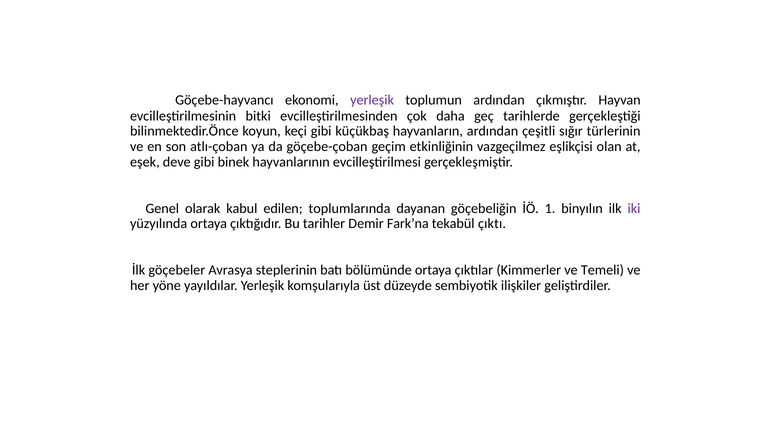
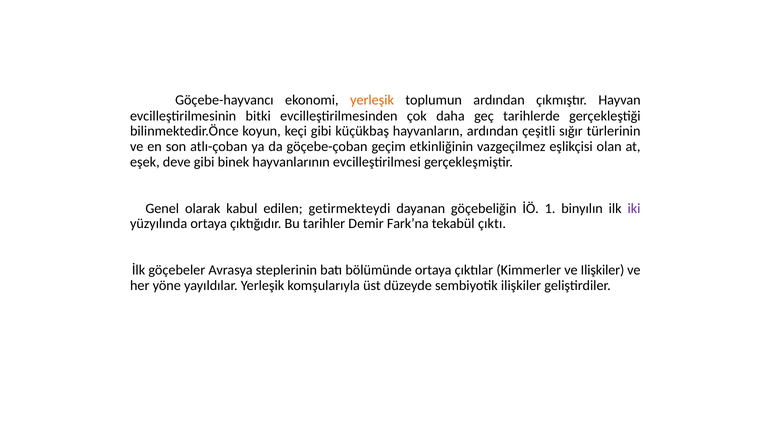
yerleşik at (372, 100) colour: purple -> orange
toplumlarında: toplumlarında -> getirmekteydi
ve Temeli: Temeli -> Ilişkiler
